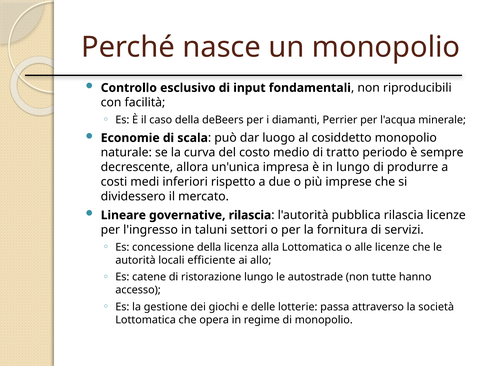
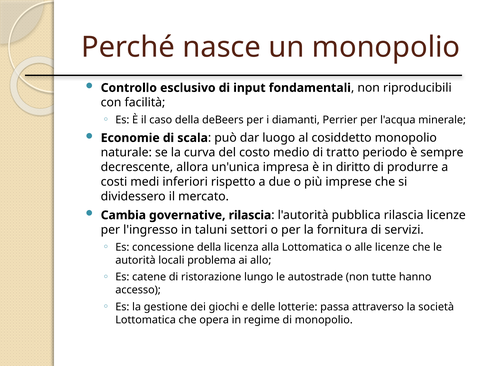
in lungo: lungo -> diritto
Lineare: Lineare -> Cambia
efficiente: efficiente -> problema
